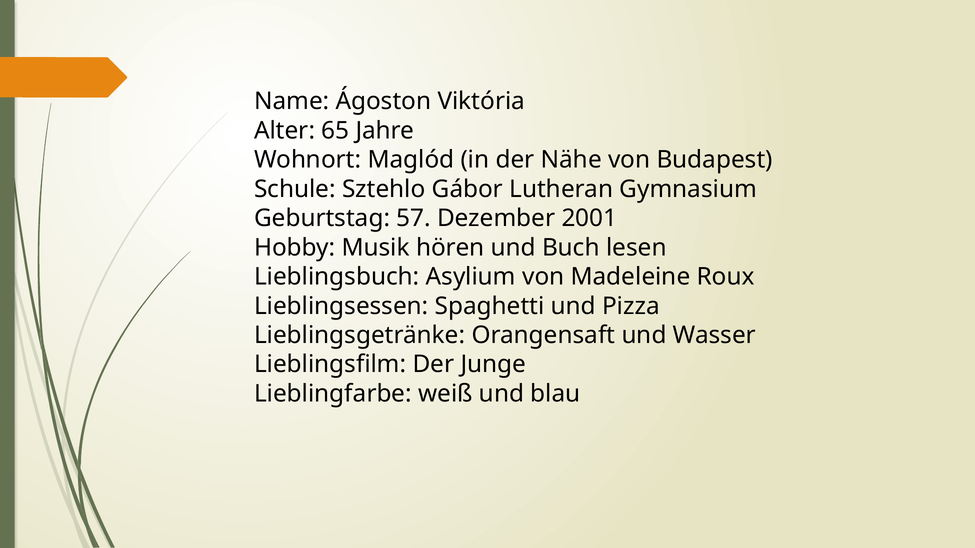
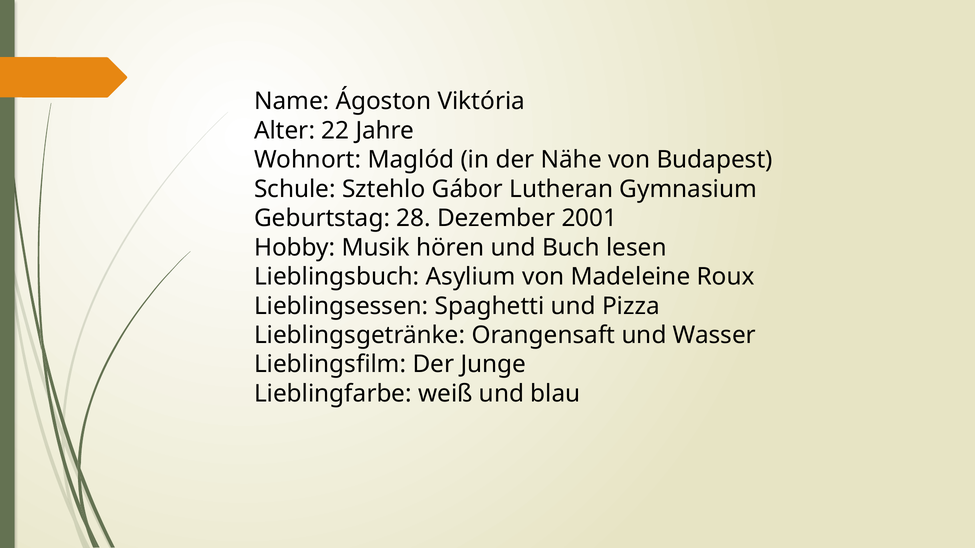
65: 65 -> 22
57: 57 -> 28
